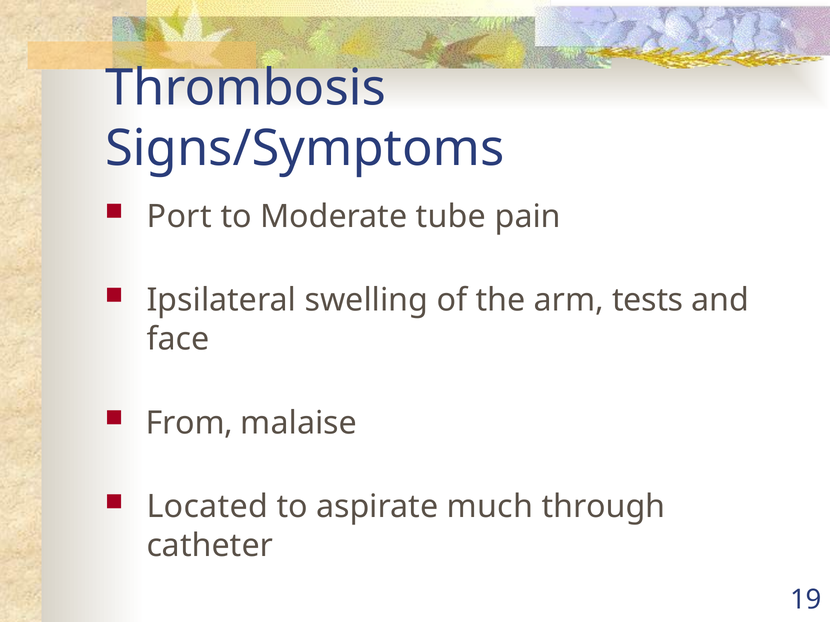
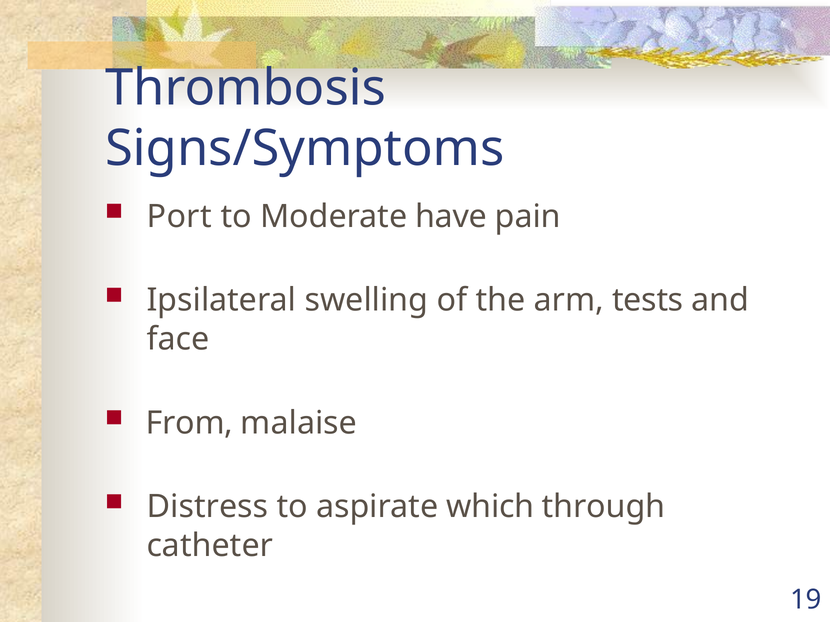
tube: tube -> have
Located: Located -> Distress
much: much -> which
